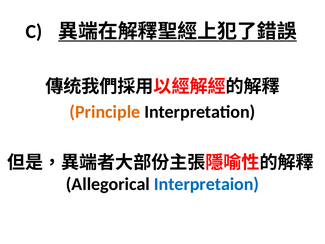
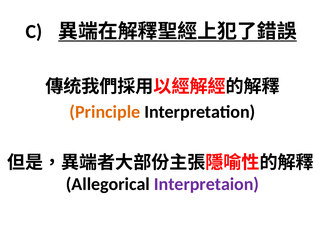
Interpretaion colour: blue -> purple
